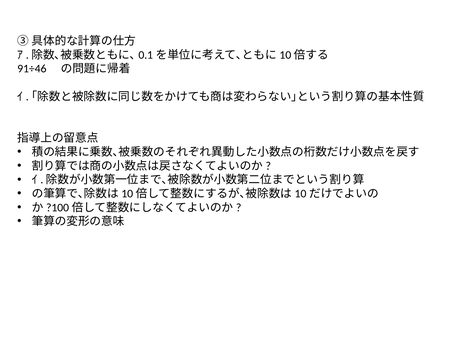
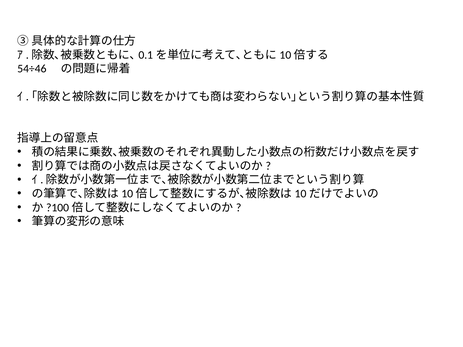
91÷46: 91÷46 -> 54÷46
